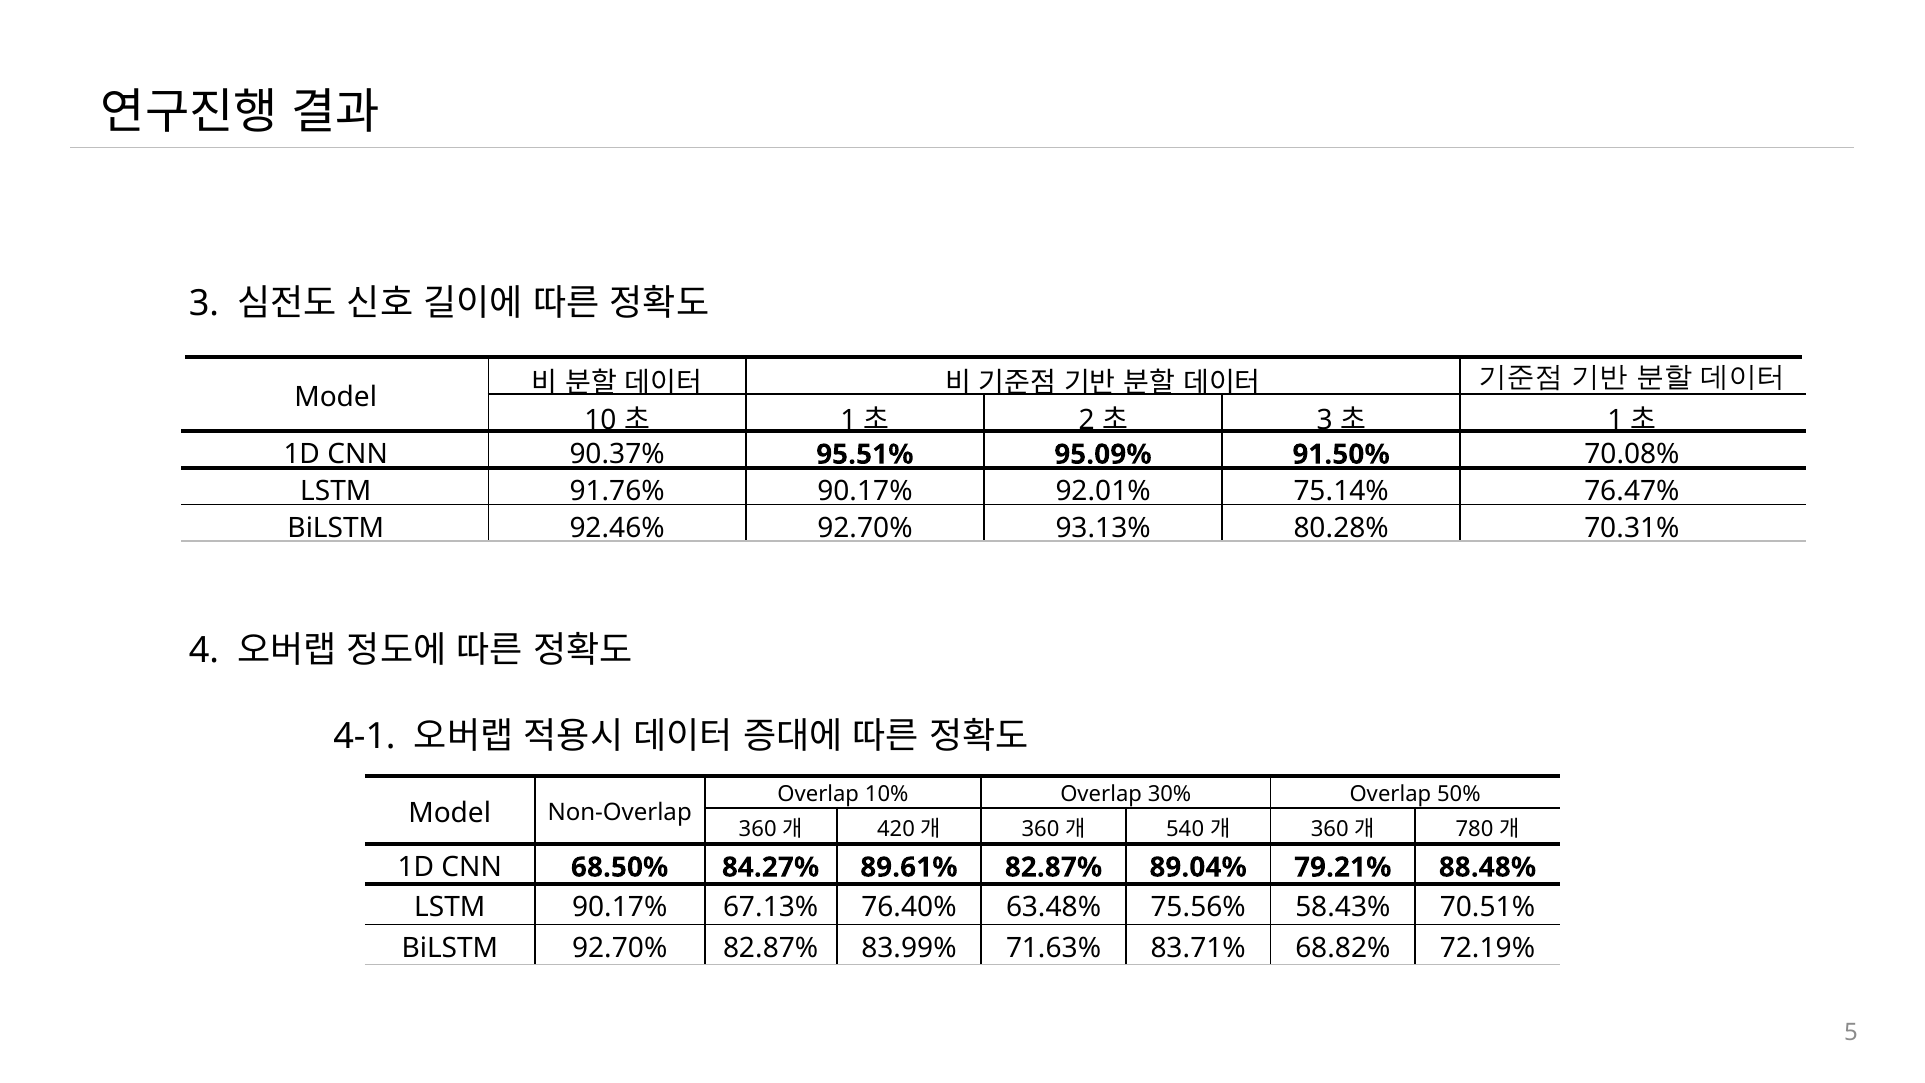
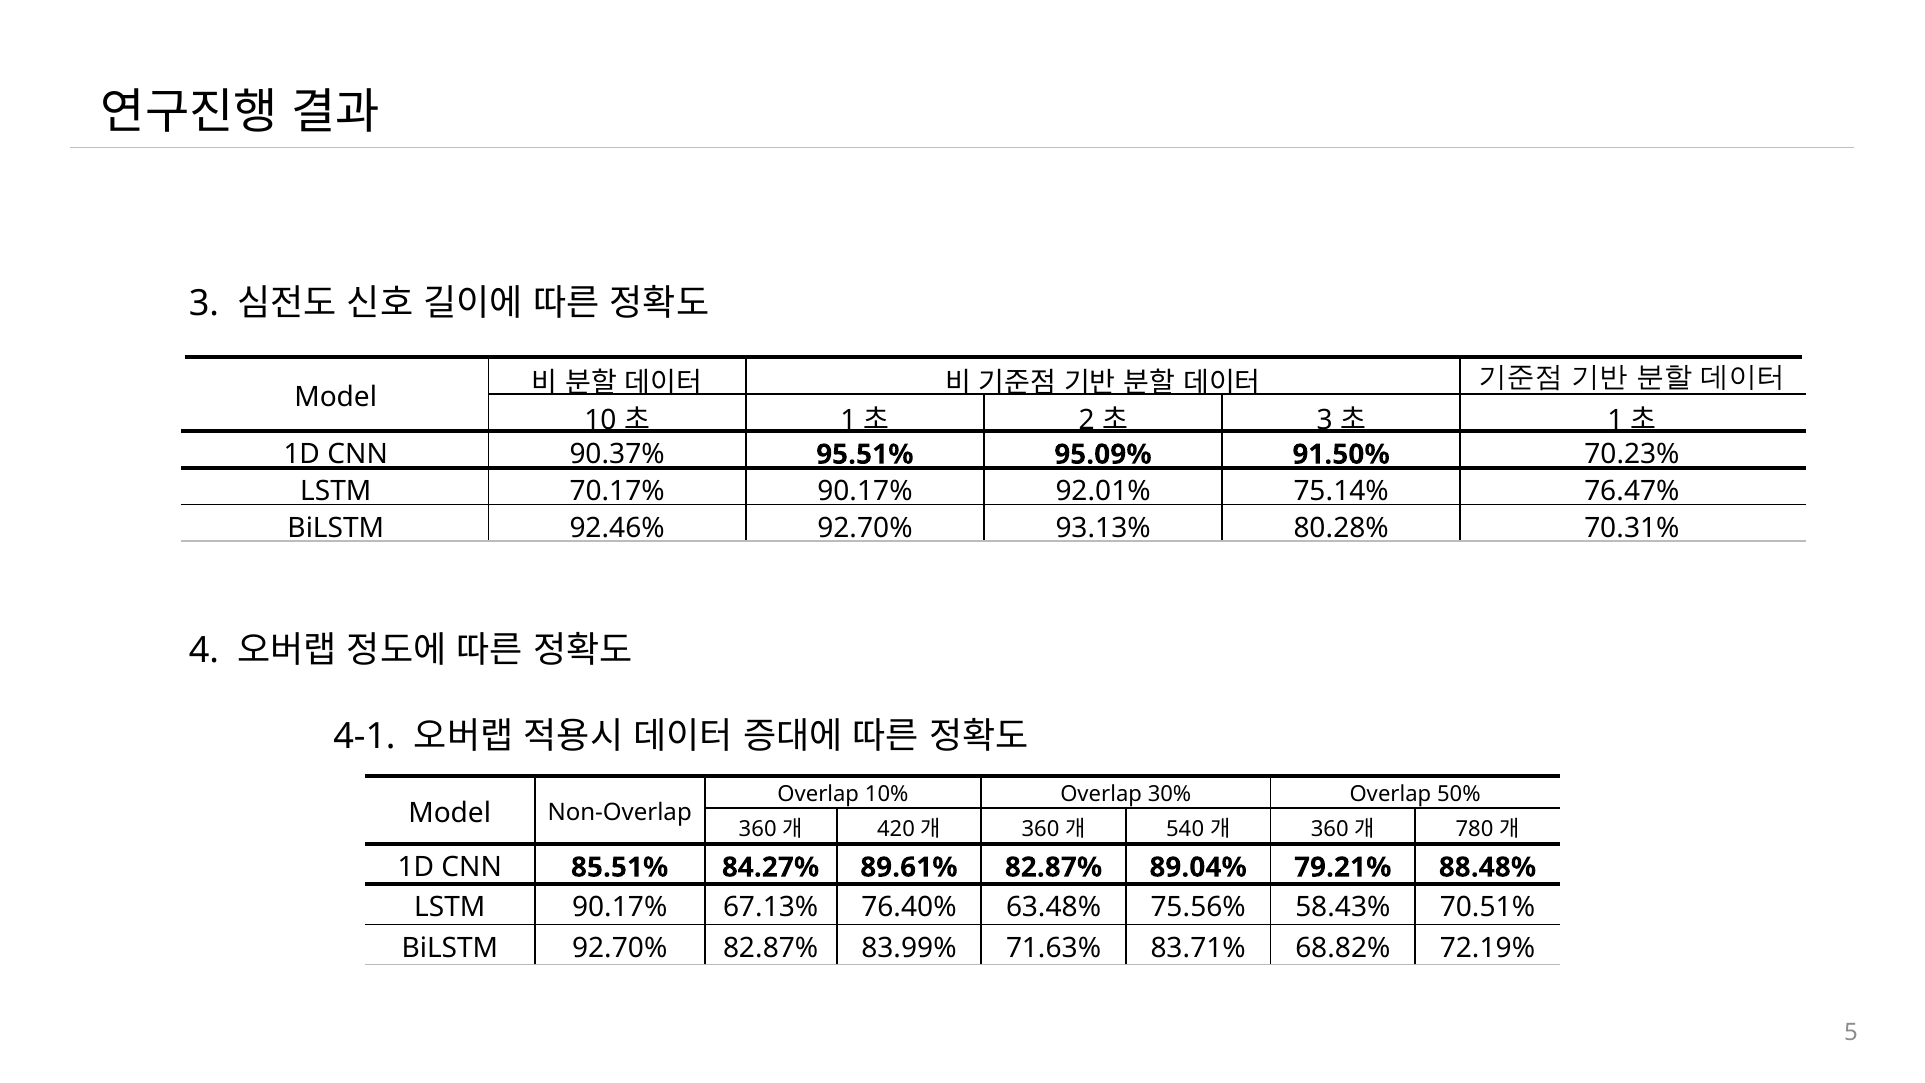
70.08%: 70.08% -> 70.23%
91.76%: 91.76% -> 70.17%
68.50%: 68.50% -> 85.51%
